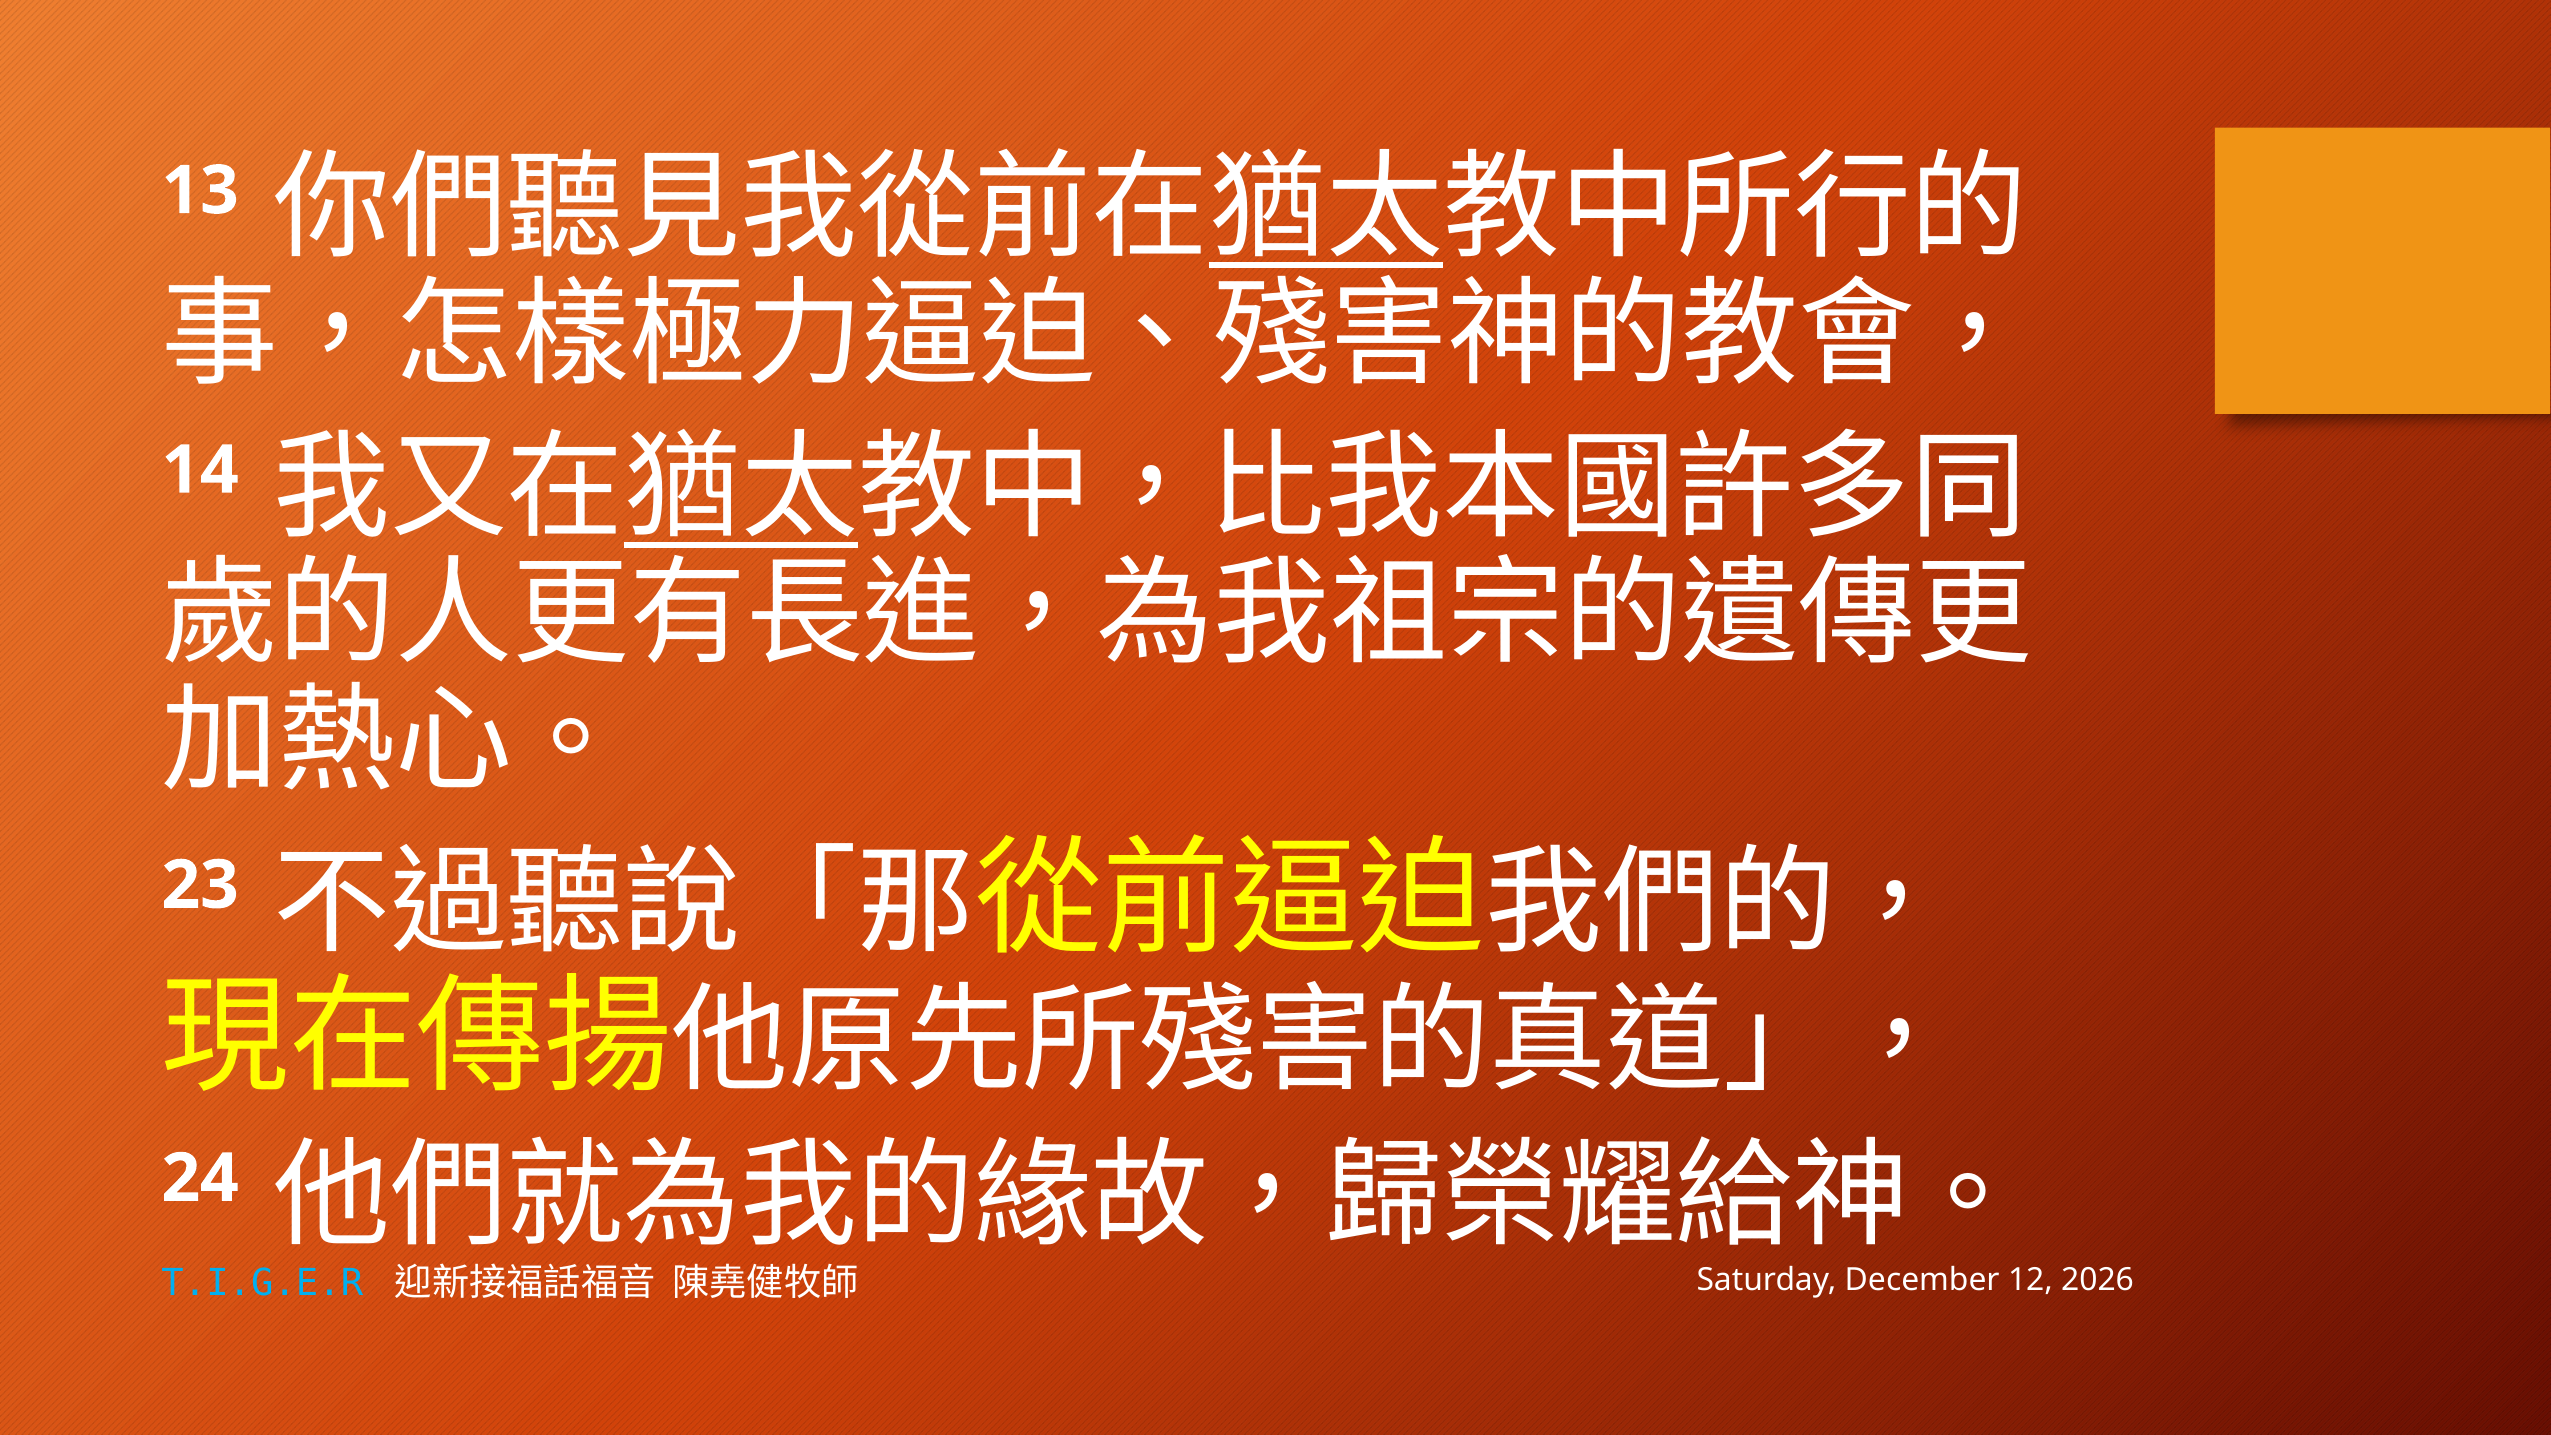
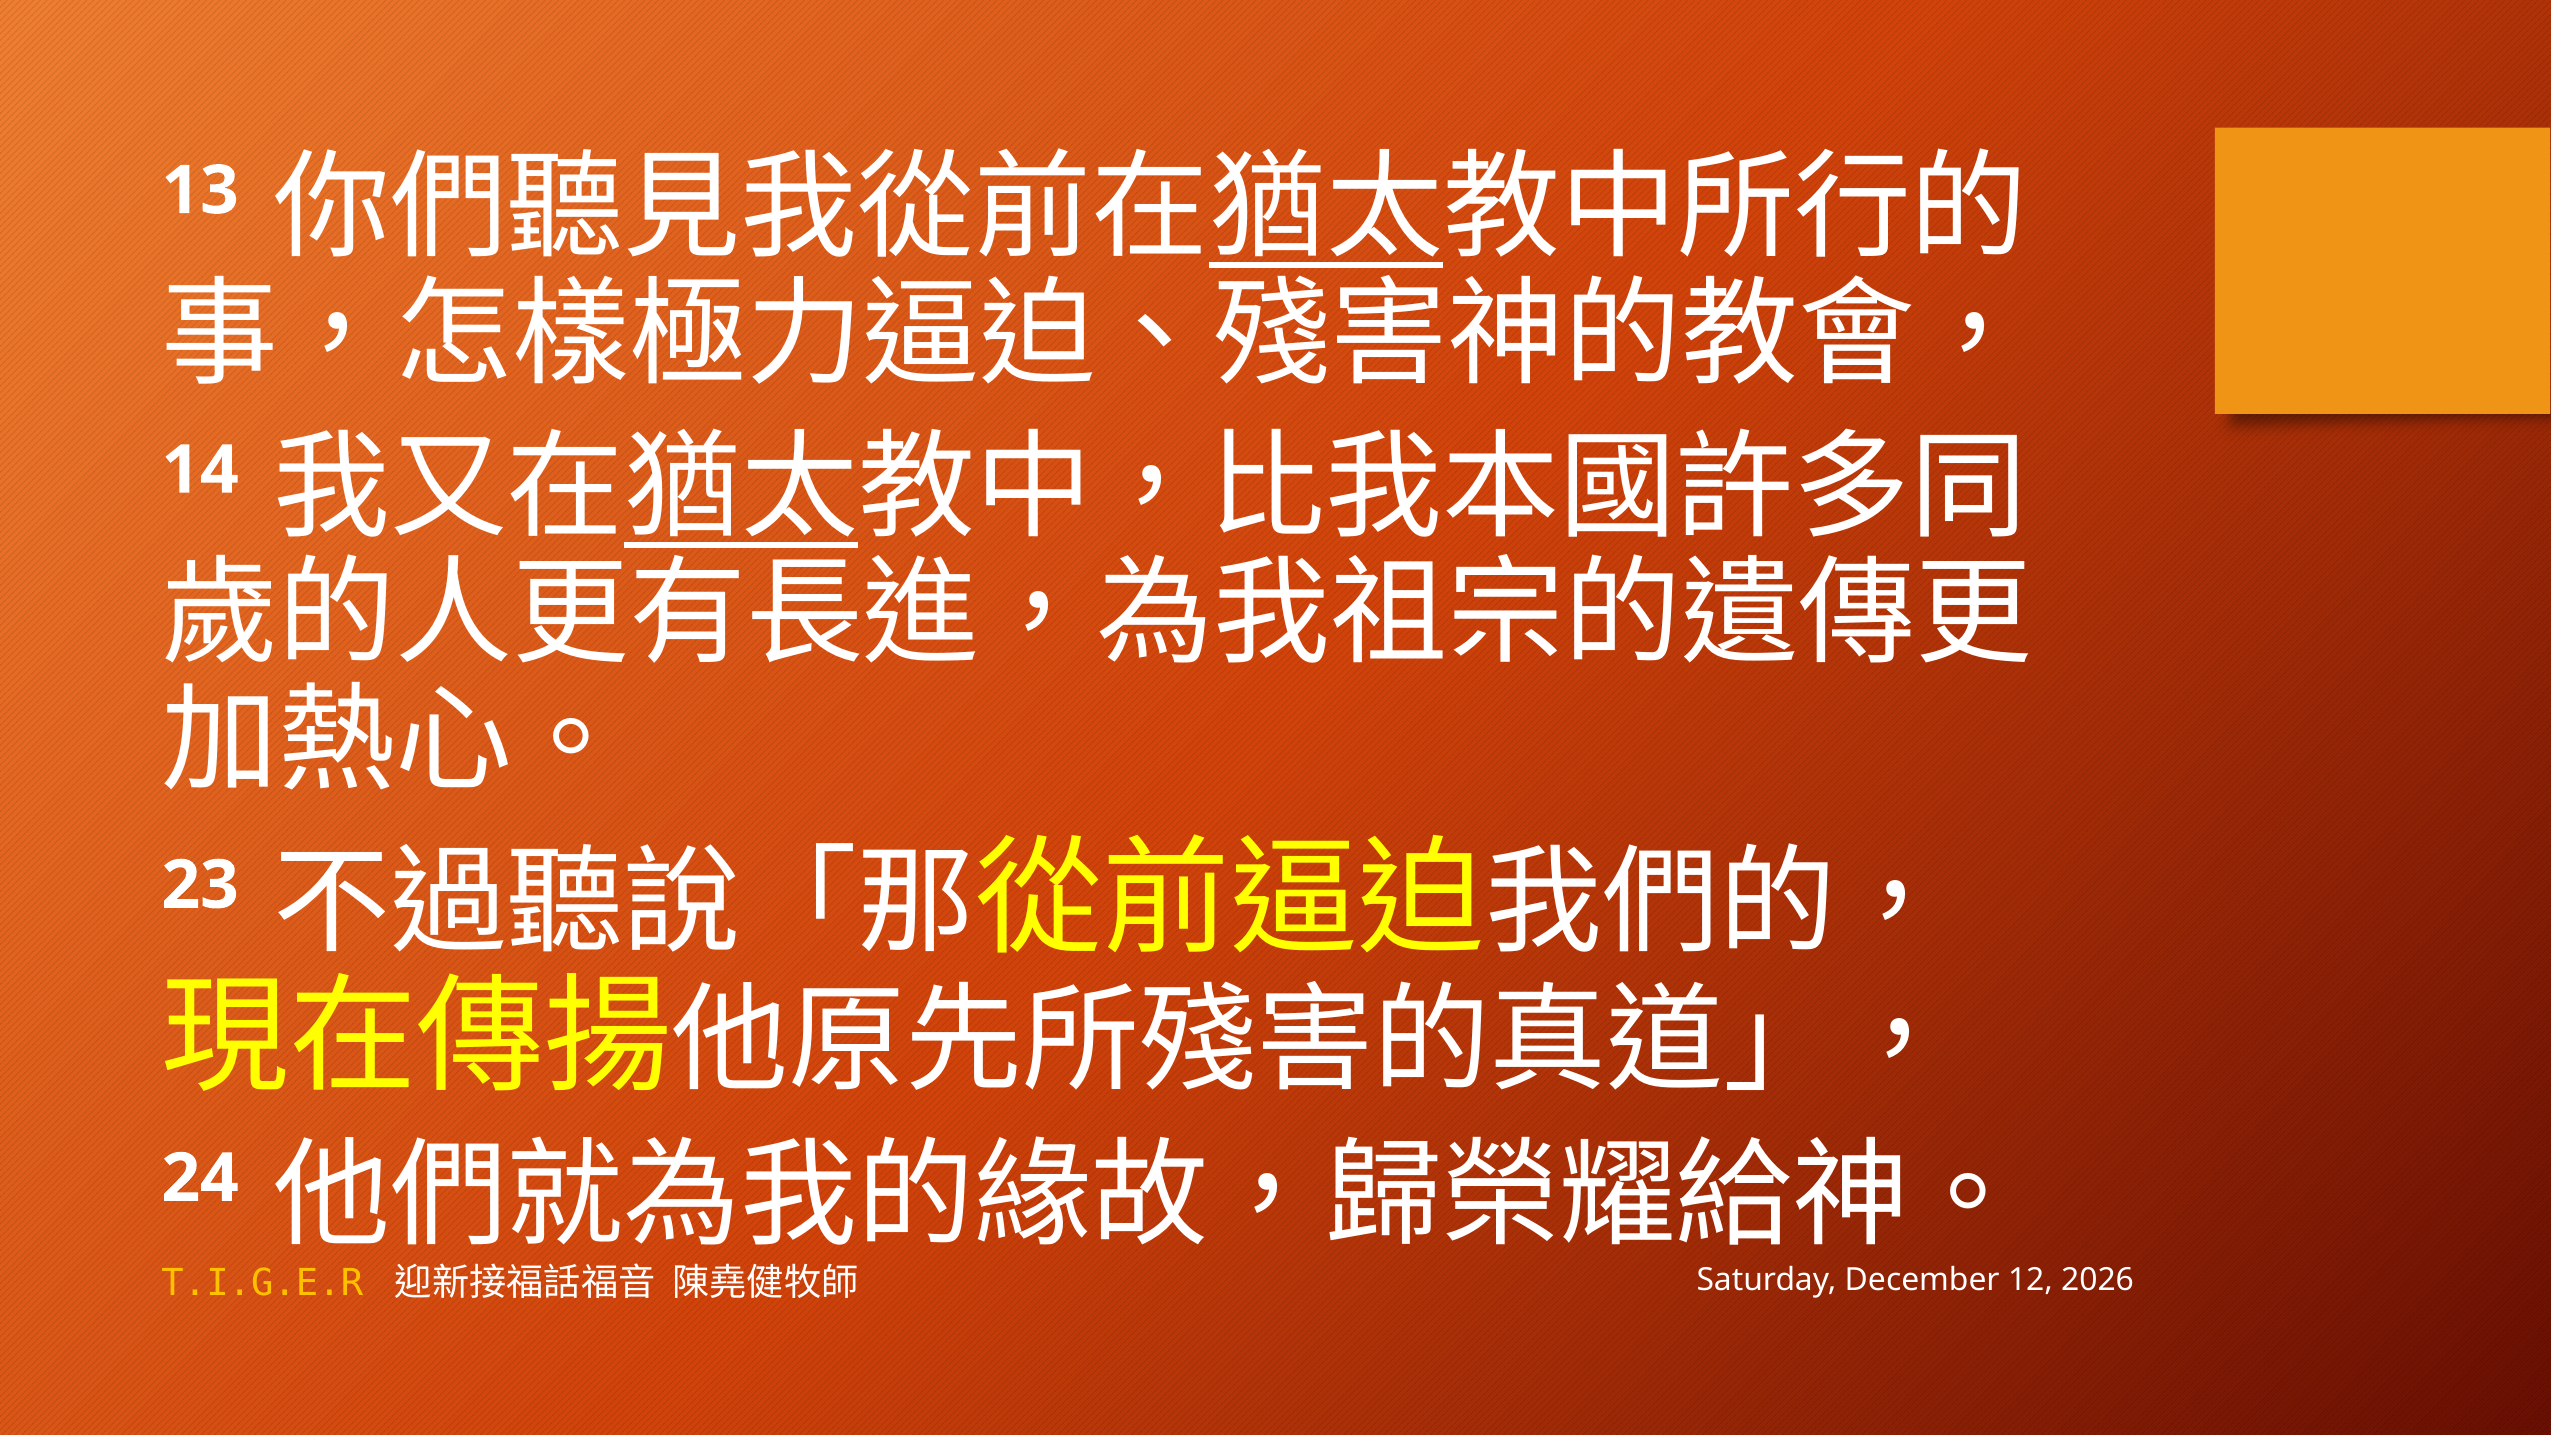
T.I.G.E.R colour: light blue -> yellow
